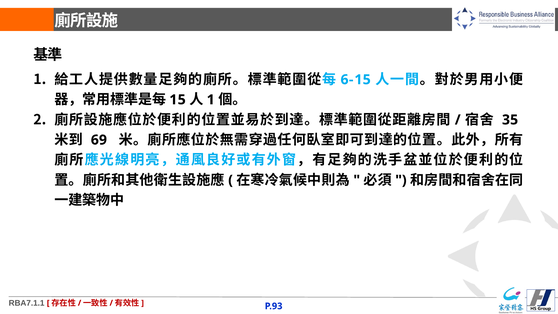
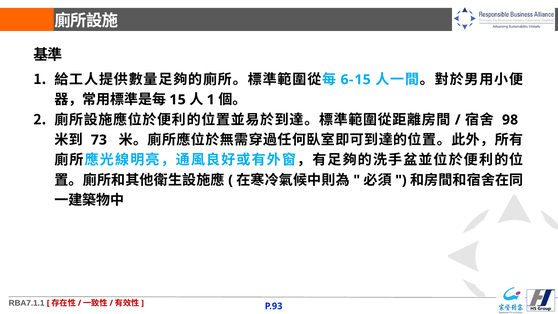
35: 35 -> 98
69: 69 -> 73
